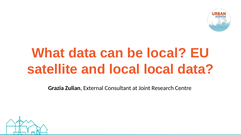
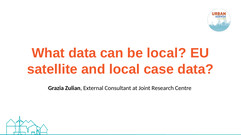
local local: local -> case
